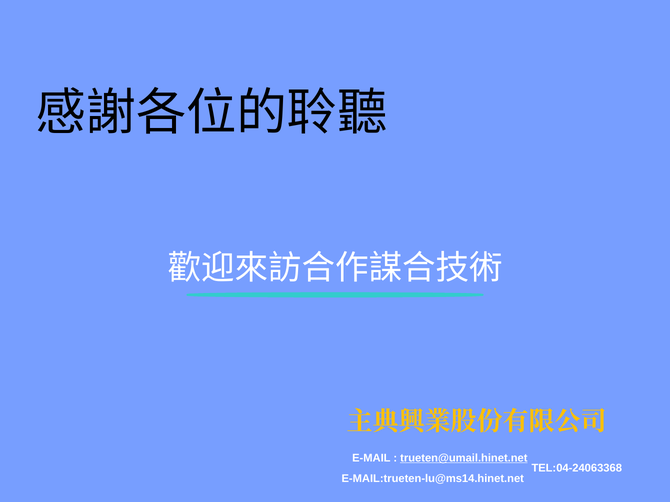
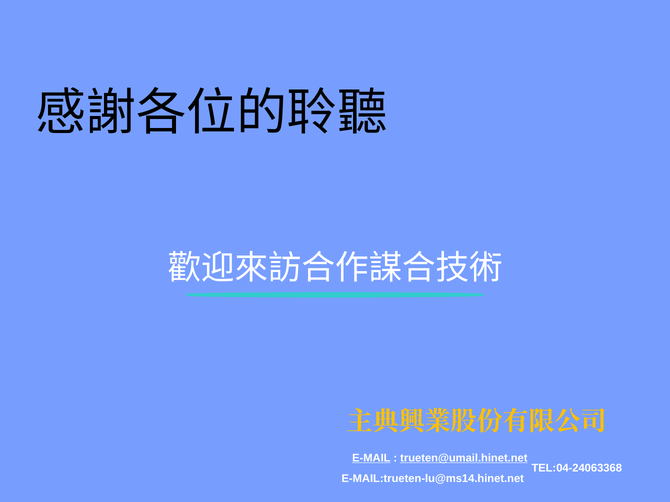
E-MAIL underline: none -> present
